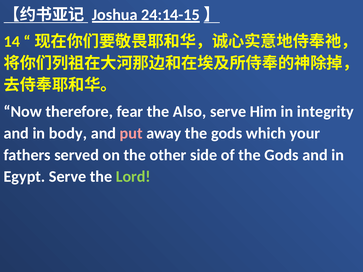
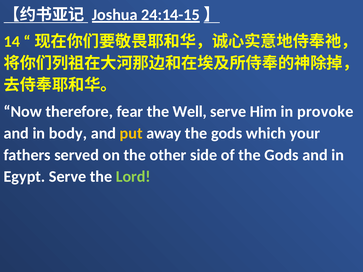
Also: Also -> Well
integrity: integrity -> provoke
put colour: pink -> yellow
